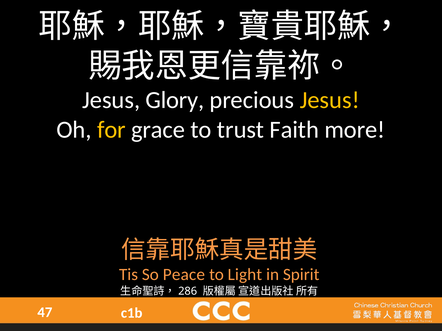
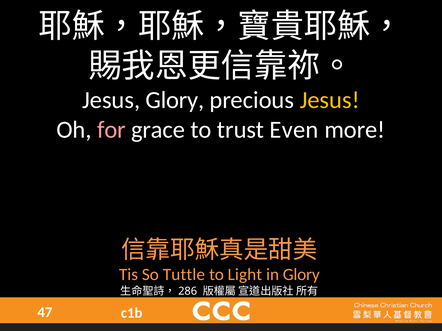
for colour: yellow -> pink
Faith: Faith -> Even
Peace: Peace -> Tuttle
in Spirit: Spirit -> Glory
